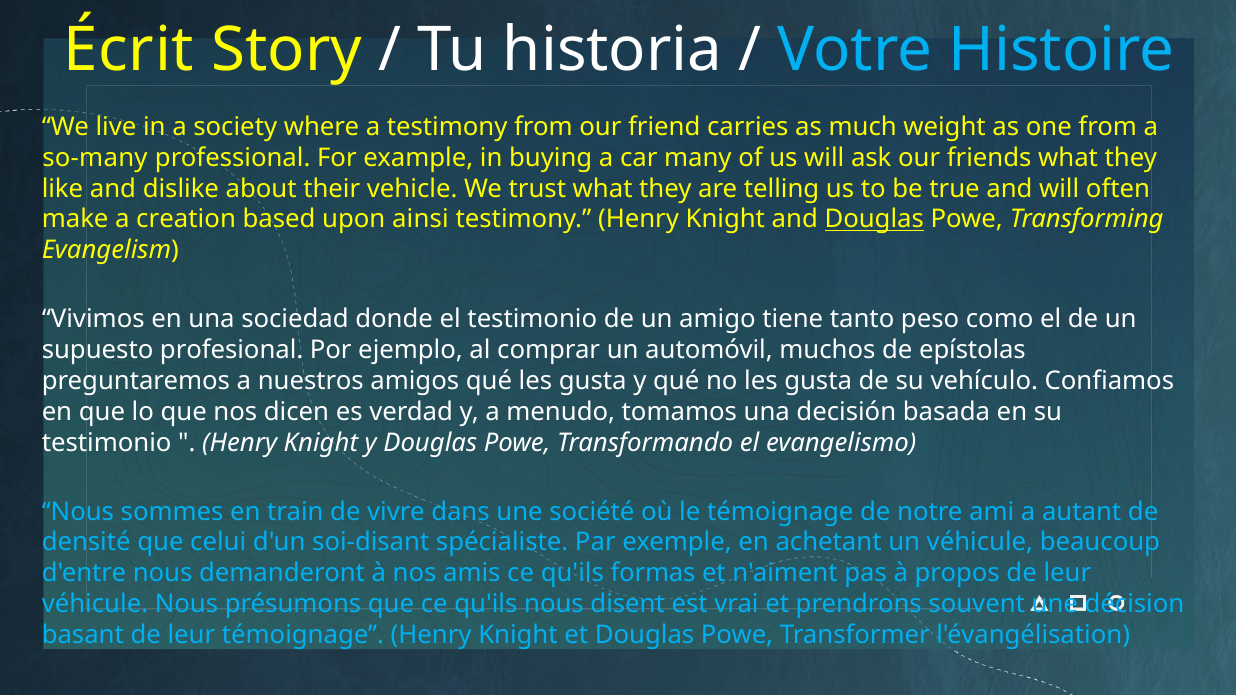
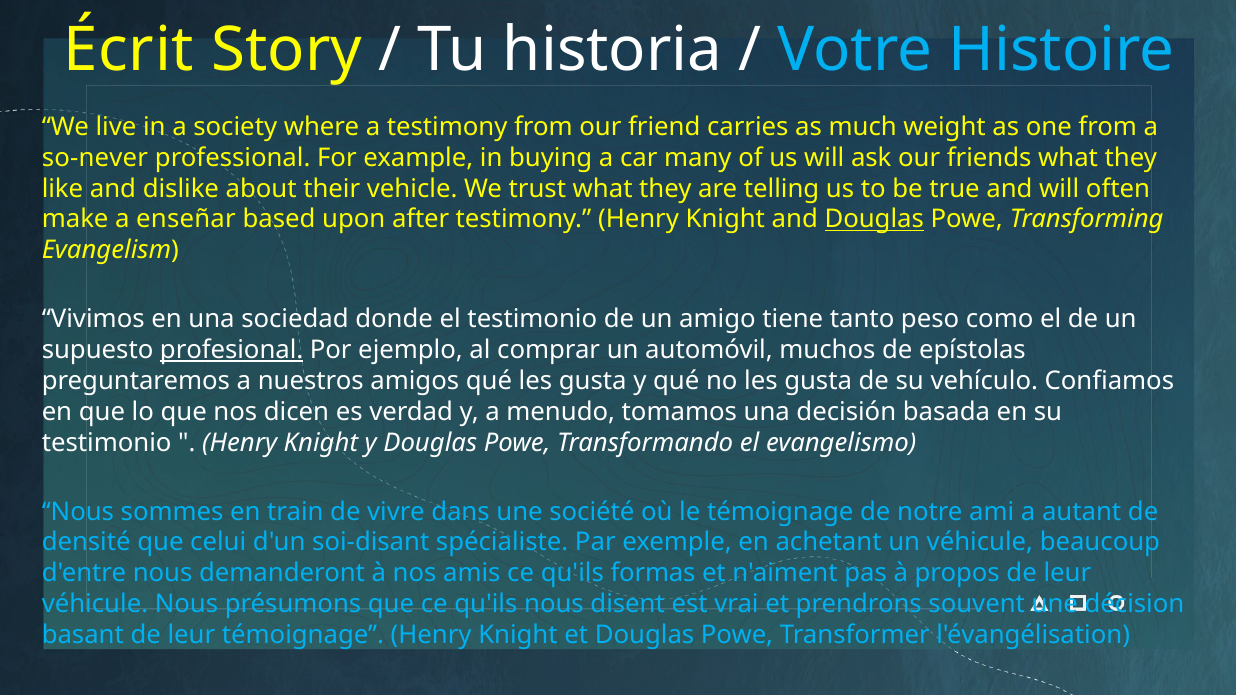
so-many: so-many -> so-never
creation: creation -> enseñar
ainsi: ainsi -> after
profesional underline: none -> present
